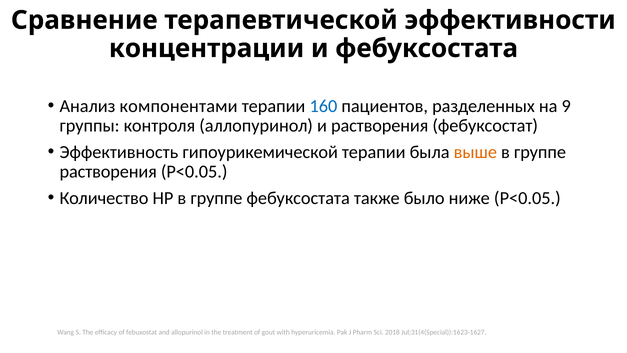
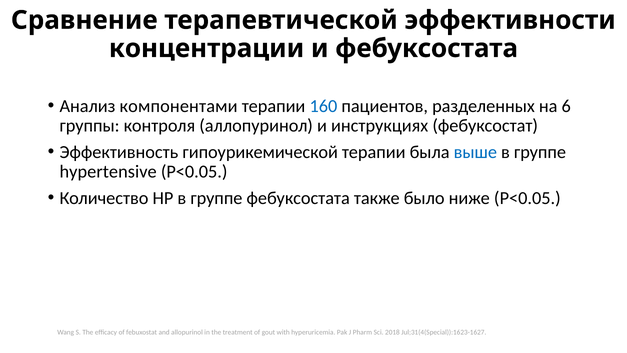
9: 9 -> 6
и растворения: растворения -> инструкциях
выше colour: orange -> blue
растворения at (108, 172): растворения -> hypertensive
